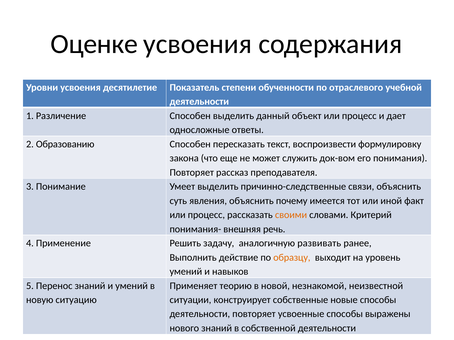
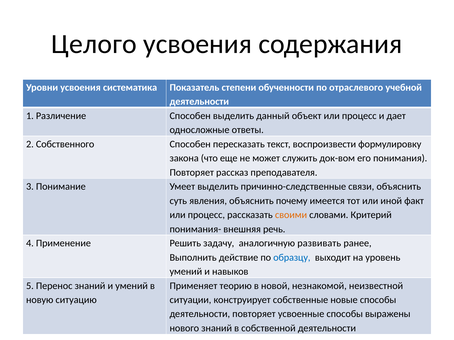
Оценке: Оценке -> Целого
десятилетие: десятилетие -> систематика
Образованию: Образованию -> Собственного
образцу colour: orange -> blue
